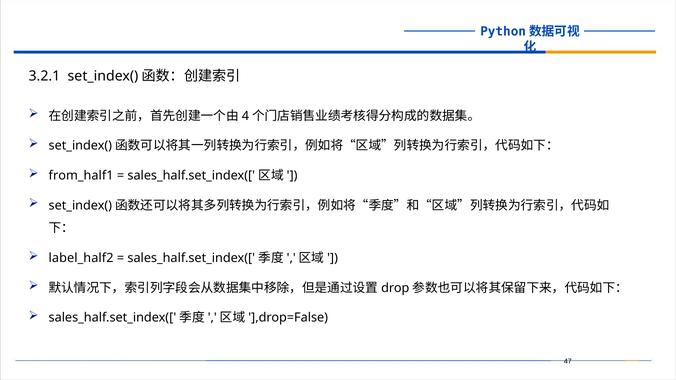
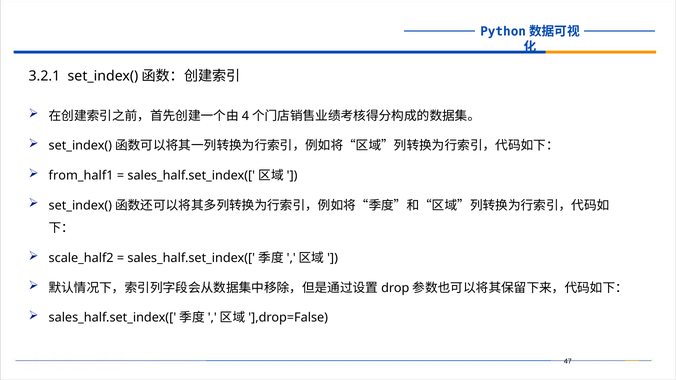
label_half2: label_half2 -> scale_half2
